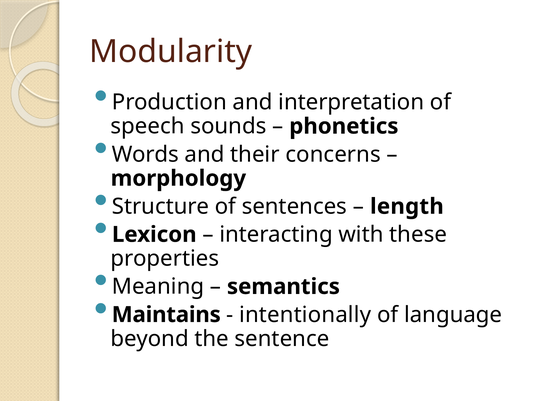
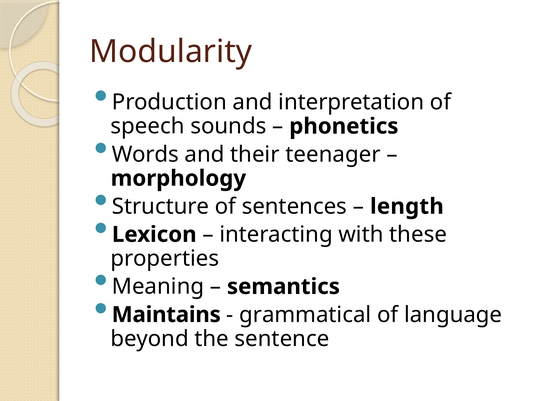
concerns: concerns -> teenager
intentionally: intentionally -> grammatical
